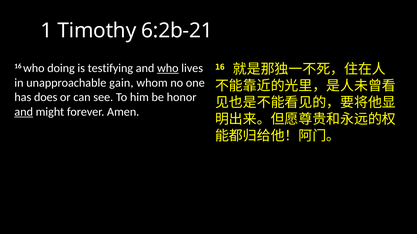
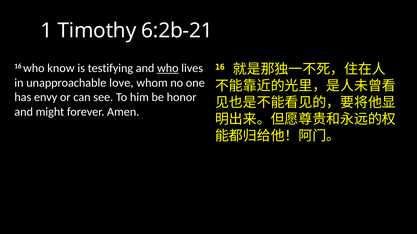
doing: doing -> know
gain: gain -> love
does: does -> envy
and at (24, 112) underline: present -> none
